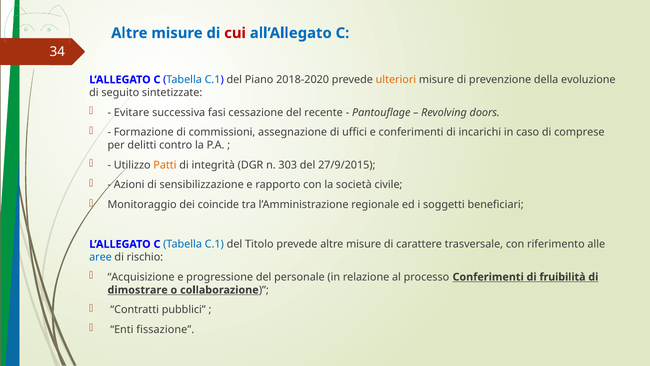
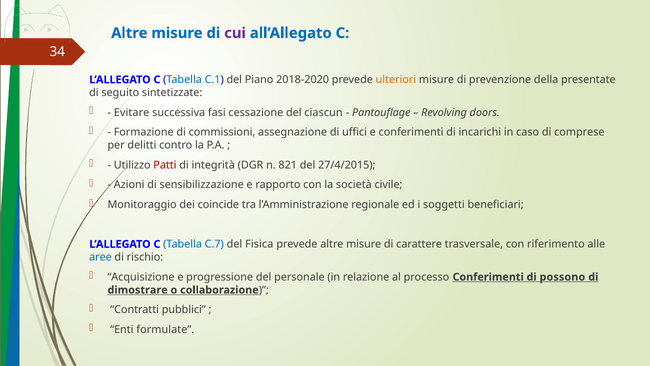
cui colour: red -> purple
evoluzione: evoluzione -> presentate
recente: recente -> ciascun
Patti colour: orange -> red
303: 303 -> 821
27/9/2015: 27/9/2015 -> 27/4/2015
C.1 at (214, 244): C.1 -> C.7
Titolo: Titolo -> Fisica
fruibilità: fruibilità -> possono
fissazione: fissazione -> formulate
